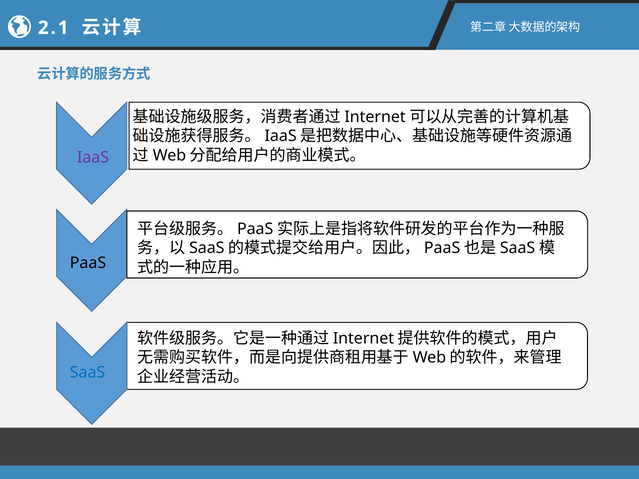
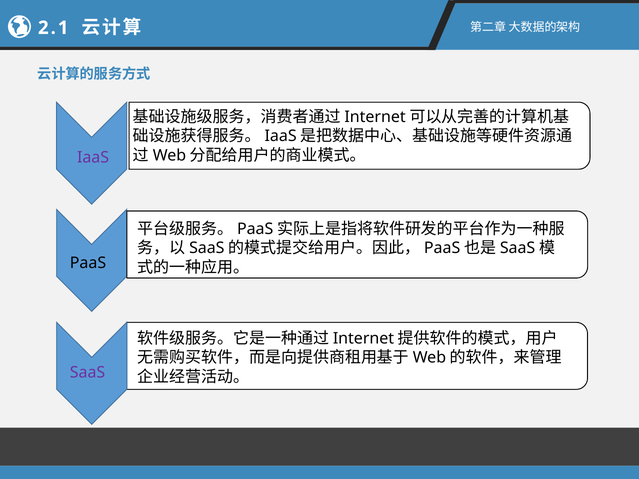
SaaS colour: blue -> purple
